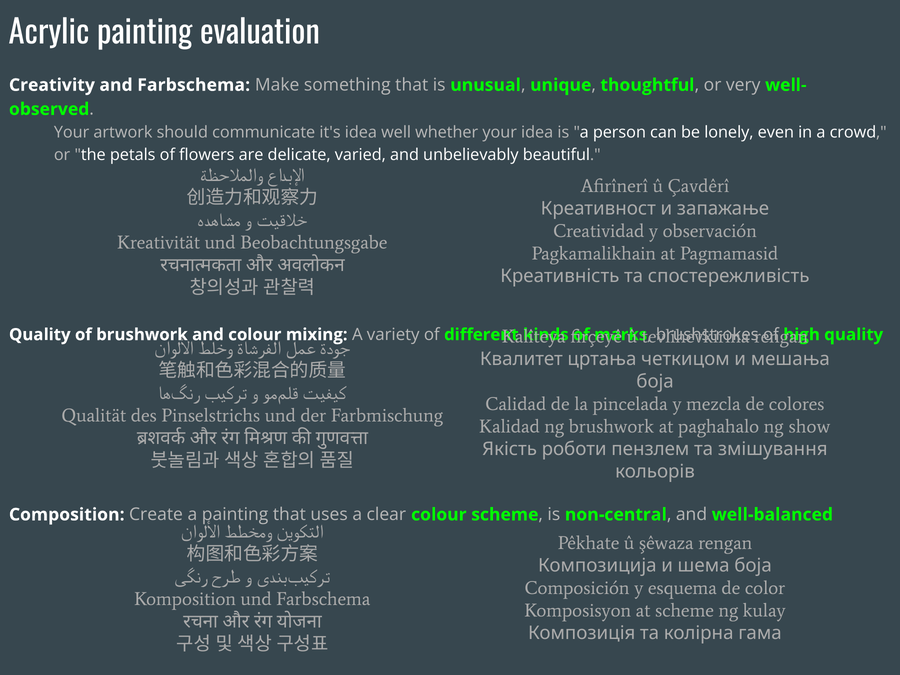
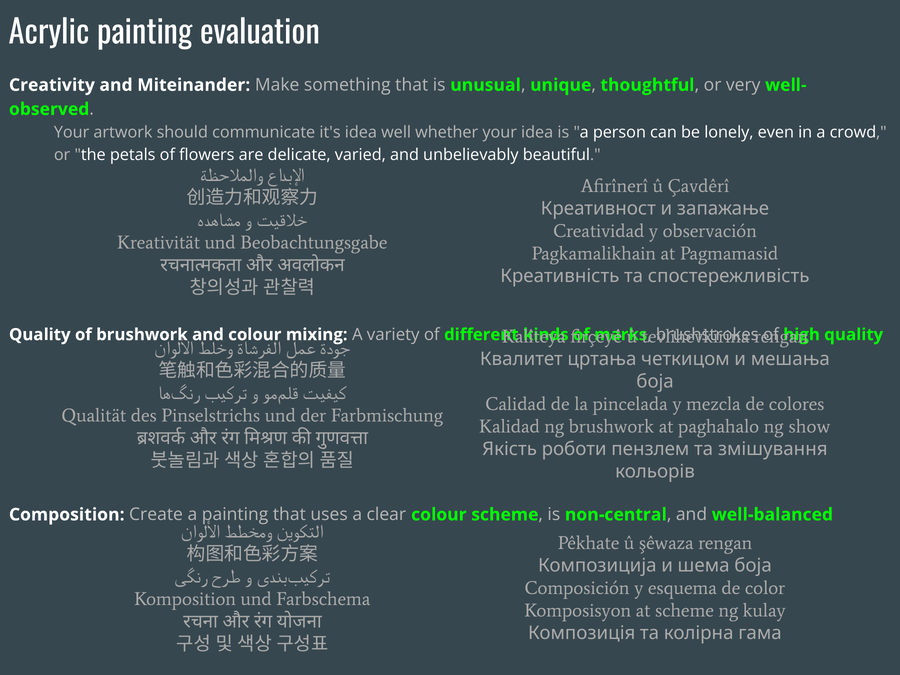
and Farbschema: Farbschema -> Miteinander
